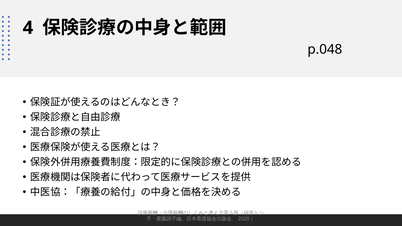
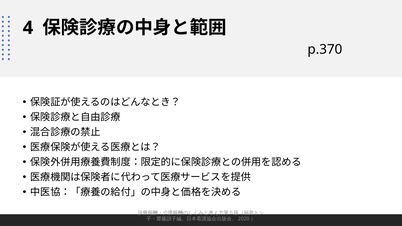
p.048: p.048 -> p.370
